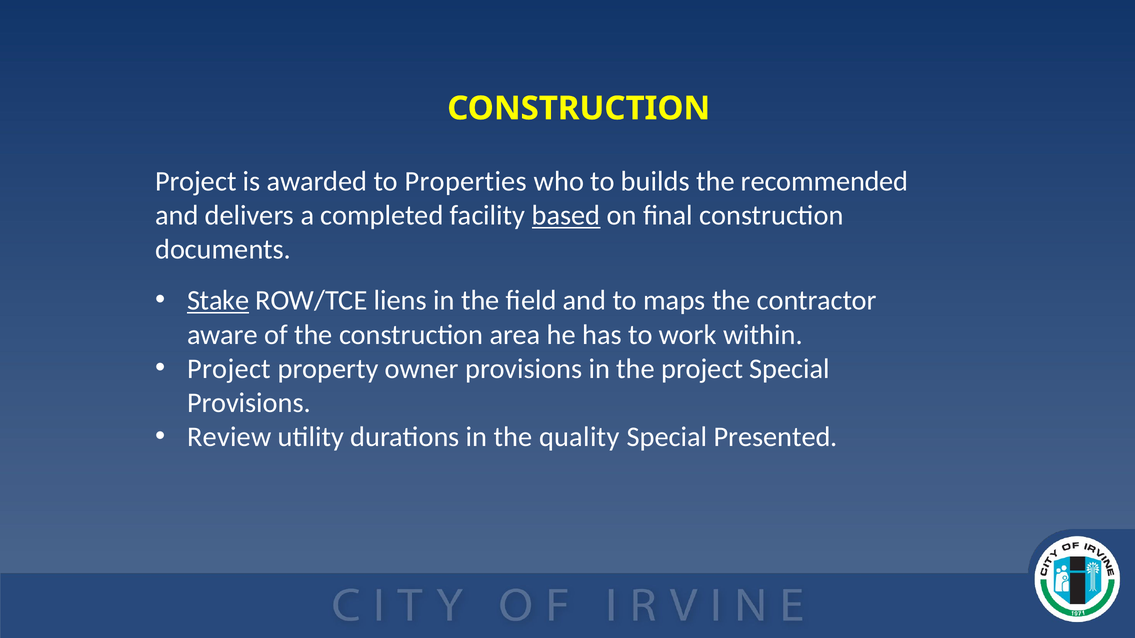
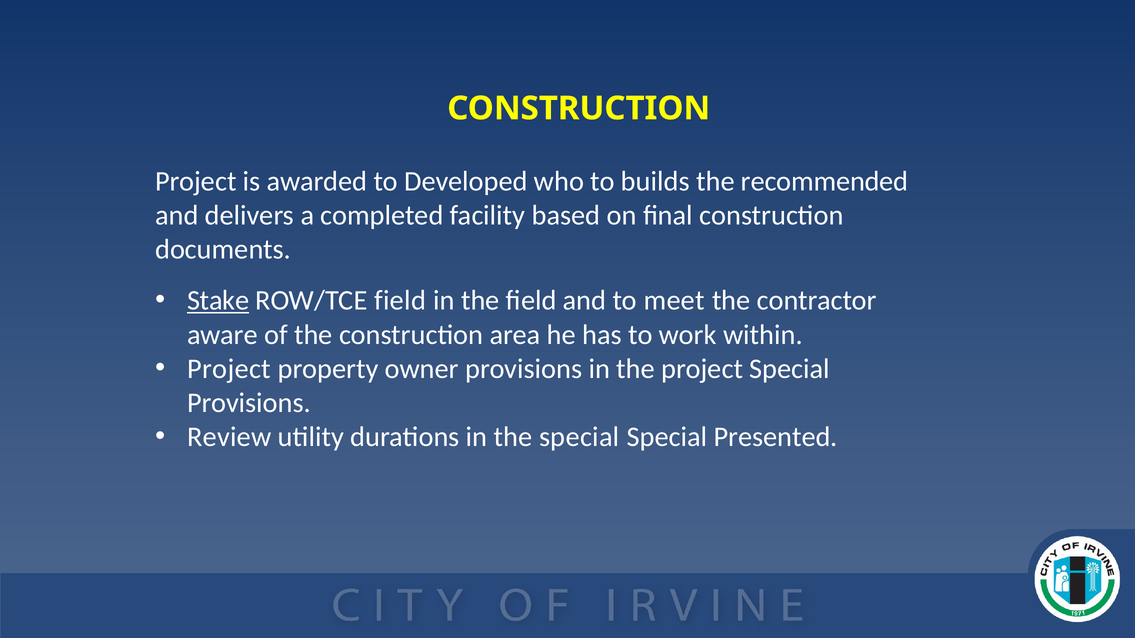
Properties: Properties -> Developed
based underline: present -> none
ROW/TCE liens: liens -> field
maps: maps -> meet
the quality: quality -> special
